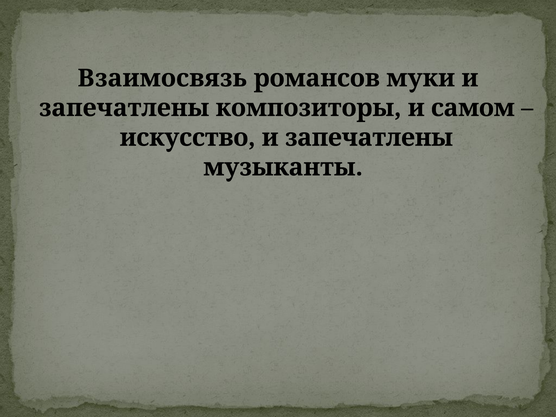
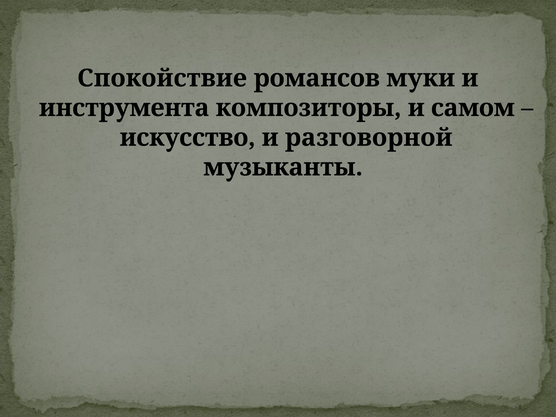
Взаимосвязь: Взаимосвязь -> Спокойствие
запечатлены at (124, 108): запечатлены -> инструмента
запечатлены at (369, 138): запечатлены -> разговорной
